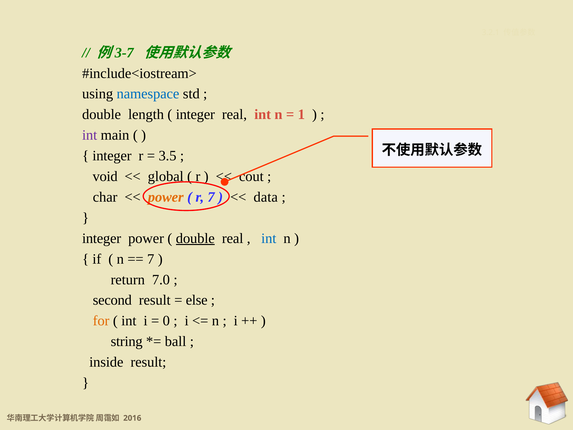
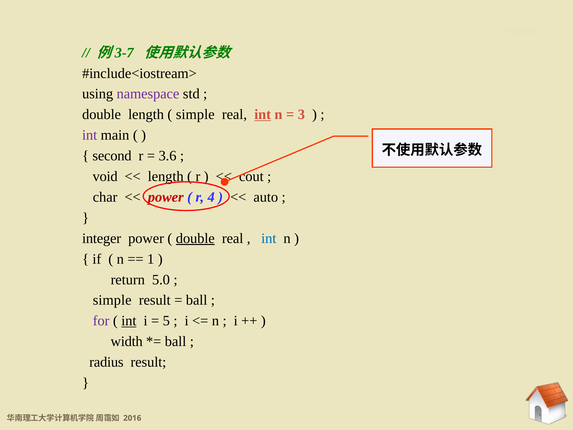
namespace colour: blue -> purple
integer at (195, 114): integer -> simple
int at (263, 114) underline: none -> present
1: 1 -> 3
integer at (112, 156): integer -> second
3.5: 3.5 -> 3.6
global at (166, 176): global -> length
power at (166, 197) colour: orange -> red
r 7: 7 -> 4
data: data -> auto
7 at (151, 259): 7 -> 1
7.0: 7.0 -> 5.0
second at (112, 300): second -> simple
else at (197, 300): else -> ball
for colour: orange -> purple
int at (129, 321) underline: none -> present
0: 0 -> 5
string: string -> width
inside: inside -> radius
